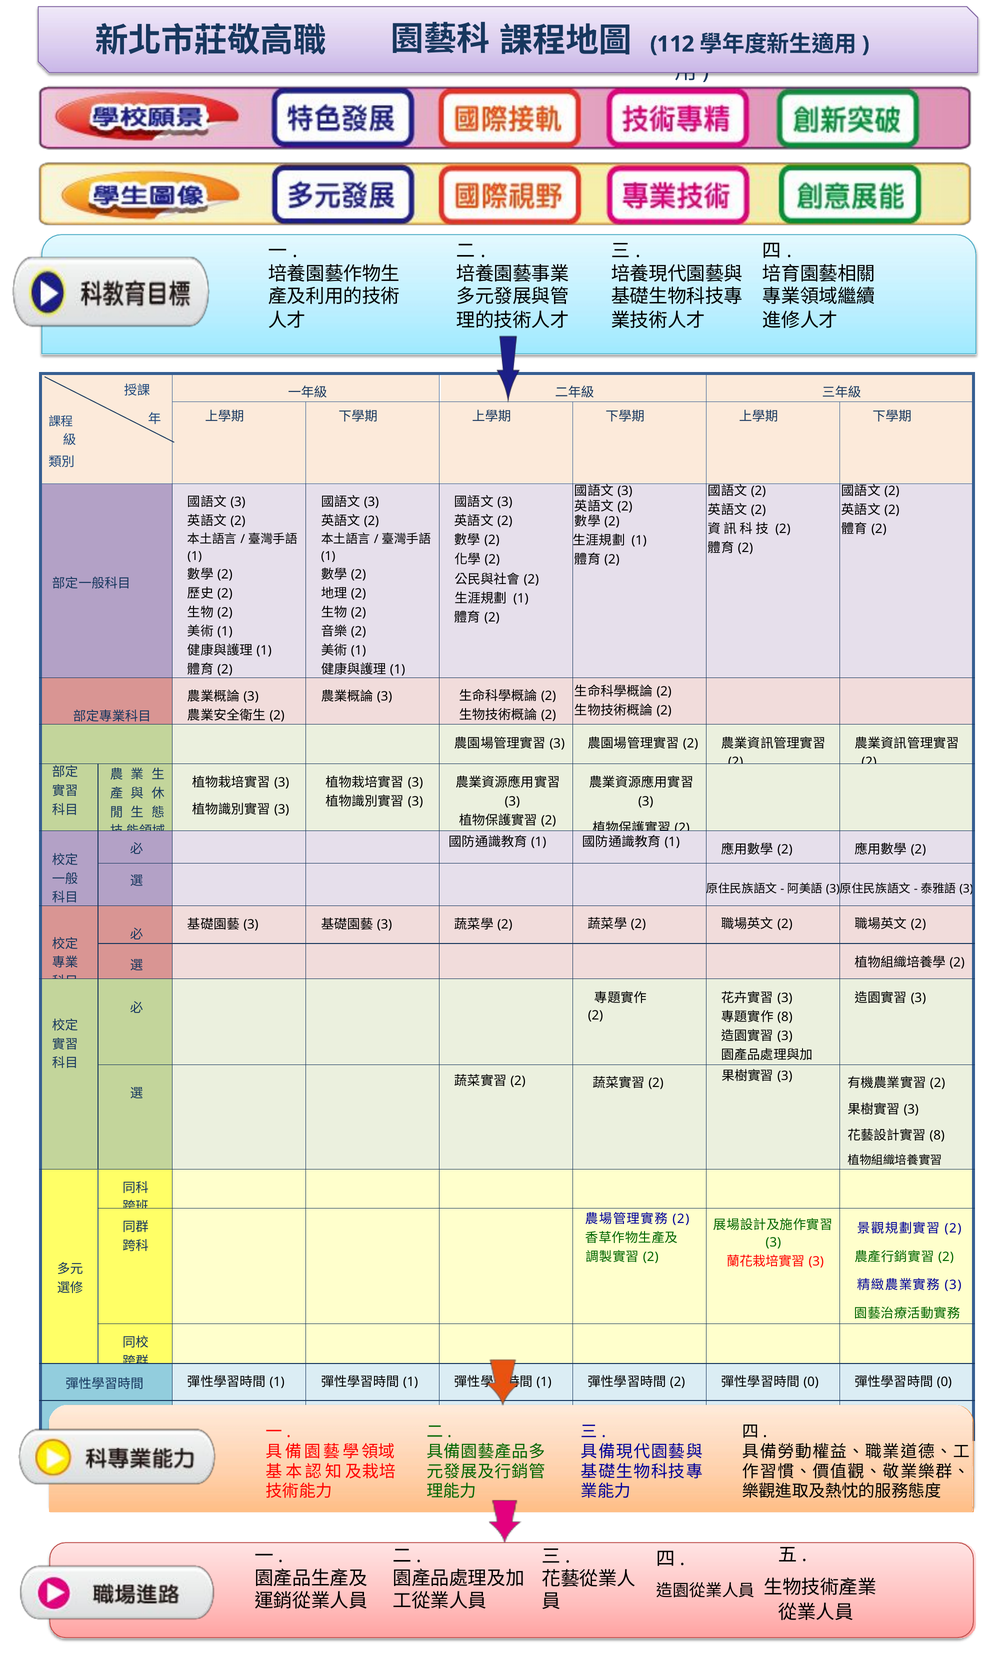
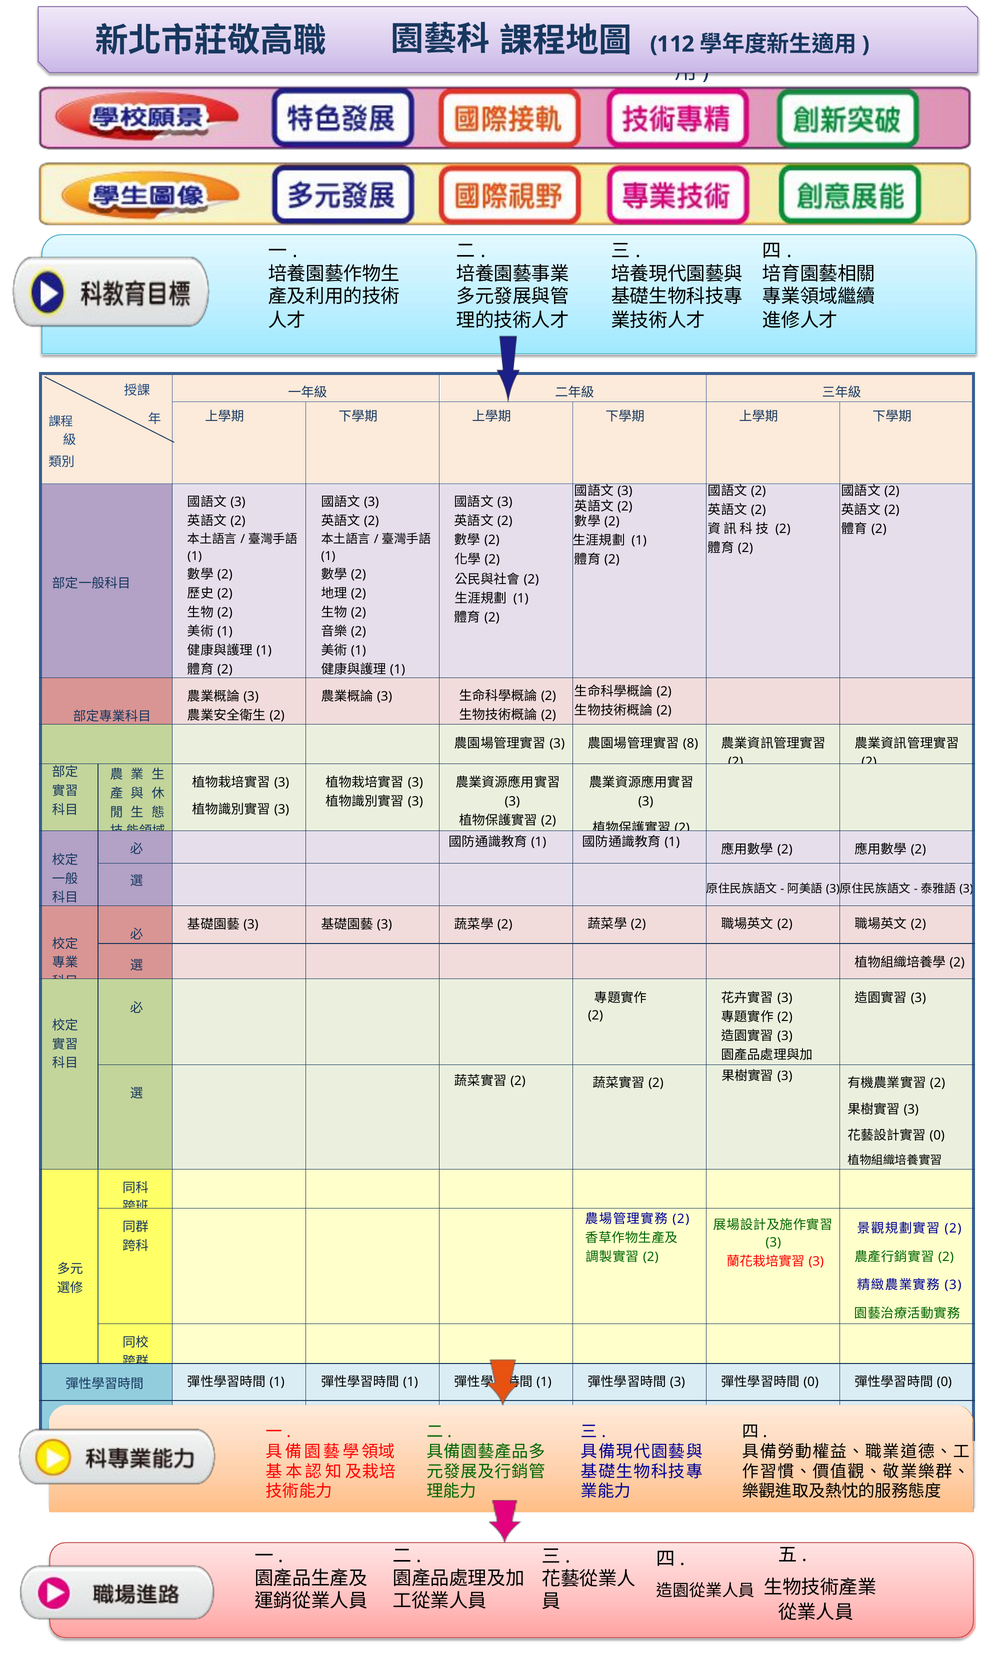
2 at (691, 743): 2 -> 8
8 at (785, 1017): 8 -> 2
8 at (937, 1136): 8 -> 0
2 at (678, 1382): 2 -> 3
